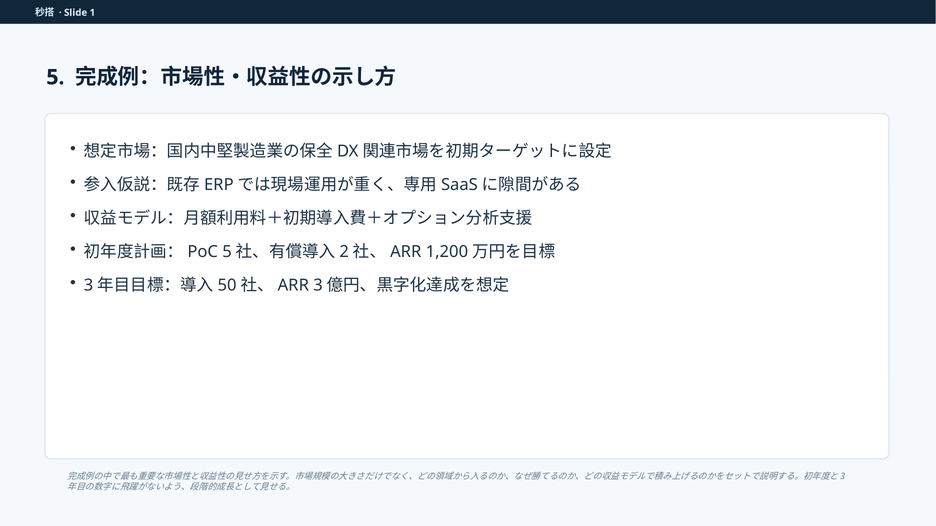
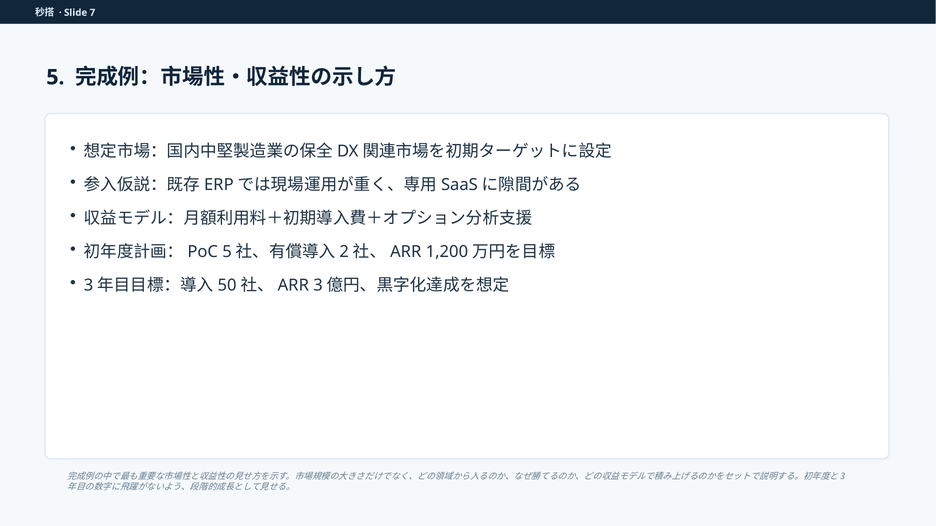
1: 1 -> 7
